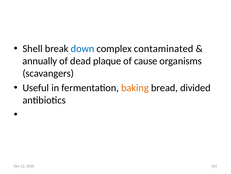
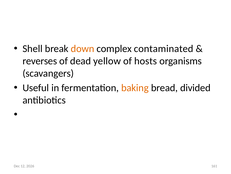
down colour: blue -> orange
annually: annually -> reverses
plaque: plaque -> yellow
cause: cause -> hosts
